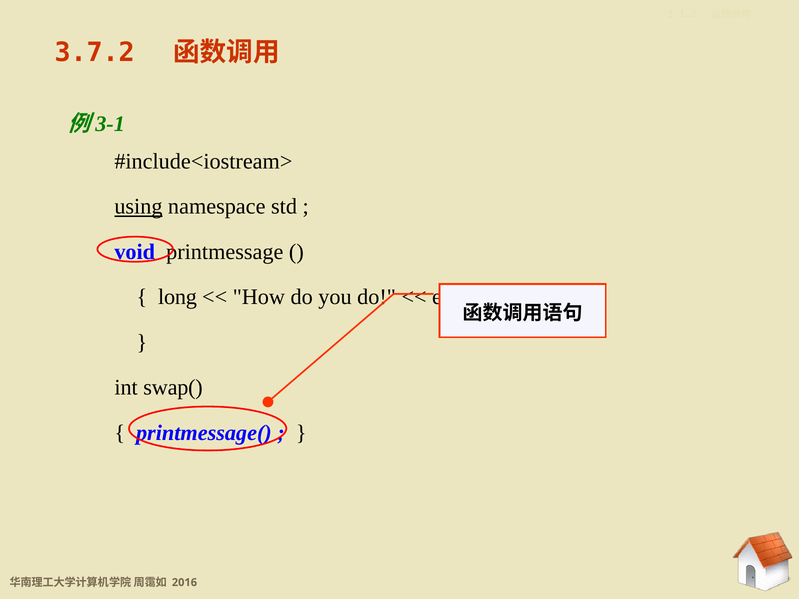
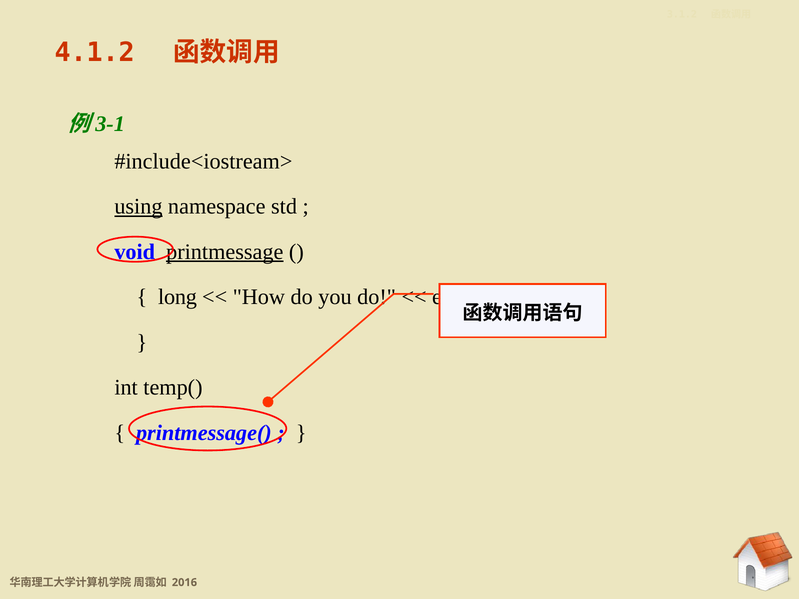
3.7.2: 3.7.2 -> 4.1.2
printmessage underline: none -> present
swap(: swap( -> temp(
